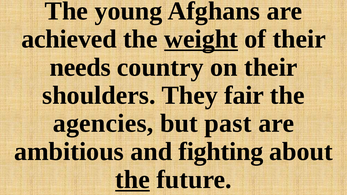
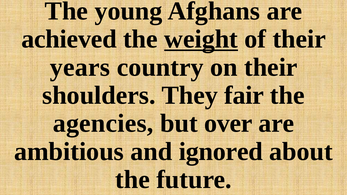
needs: needs -> years
past: past -> over
fighting: fighting -> ignored
the at (133, 180) underline: present -> none
